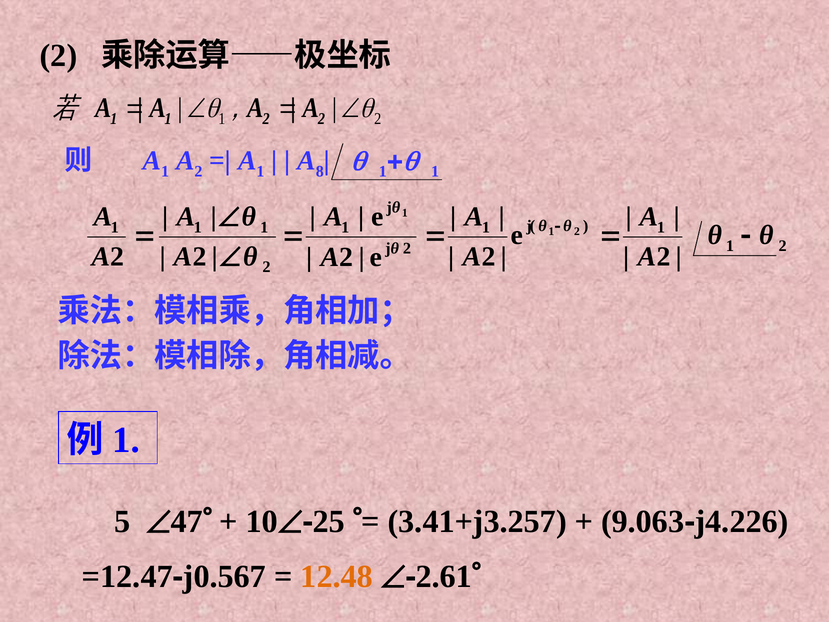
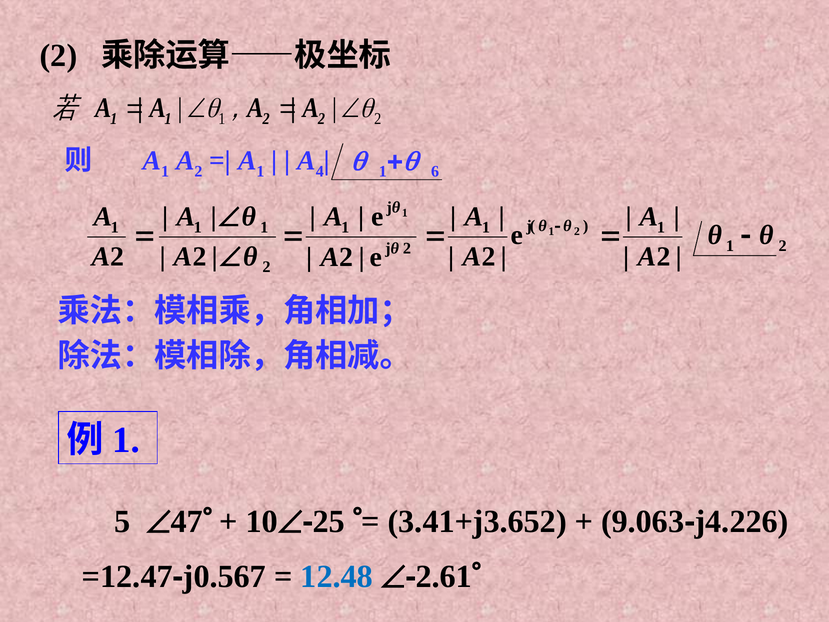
8: 8 -> 4
1 at (435, 171): 1 -> 6
3.41+j3.257: 3.41+j3.257 -> 3.41+j3.652
12.48 colour: orange -> blue
